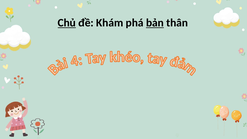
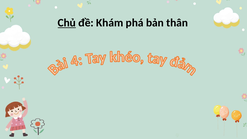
bản underline: present -> none
